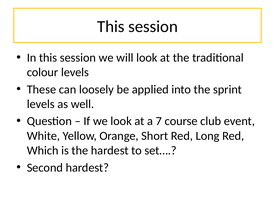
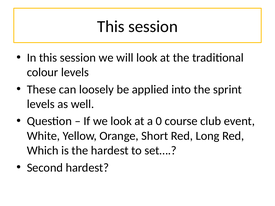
7: 7 -> 0
